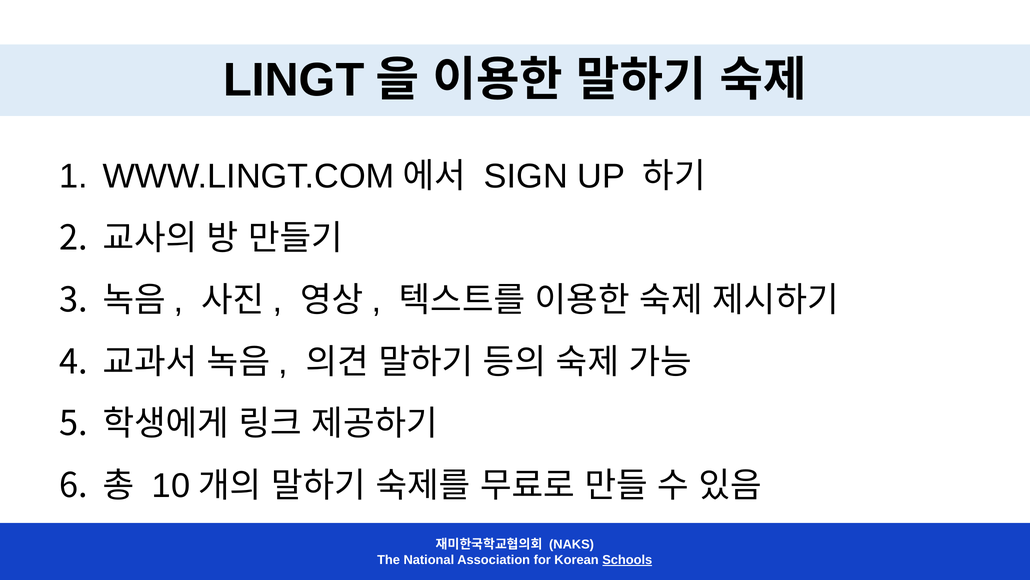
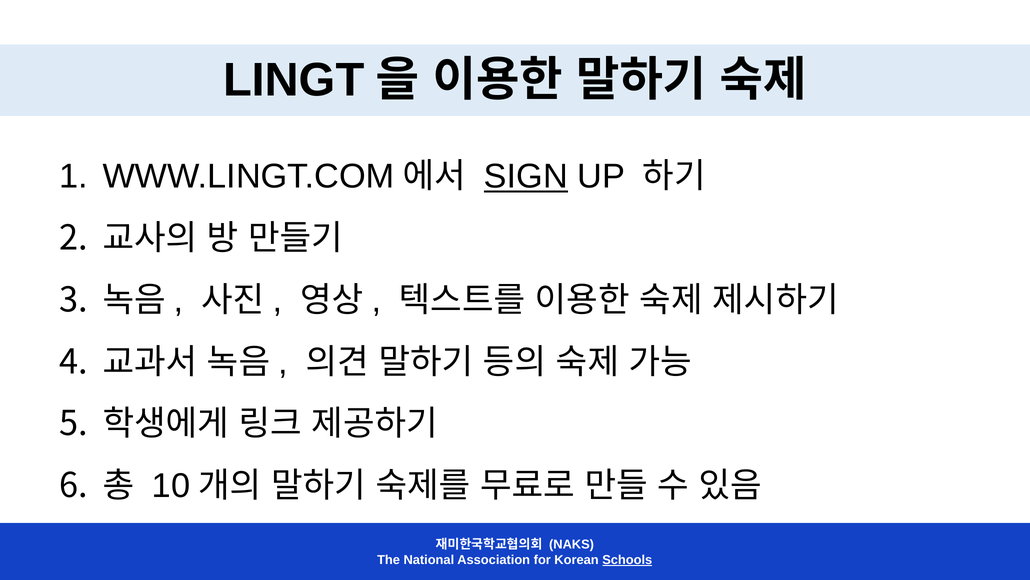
SIGN underline: none -> present
